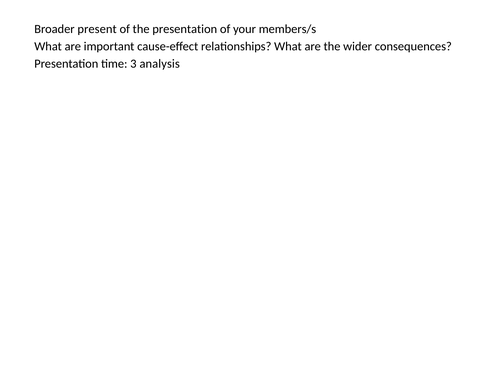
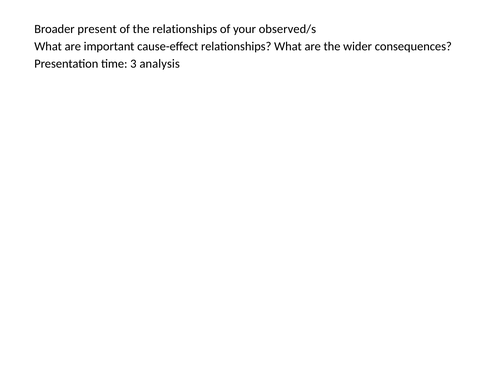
the presentation: presentation -> relationships
members/s: members/s -> observed/s
